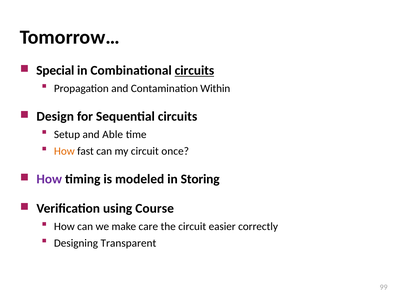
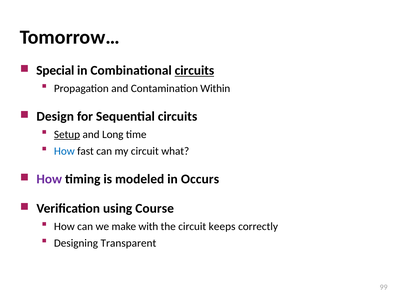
Setup underline: none -> present
Able: Able -> Long
How at (64, 151) colour: orange -> blue
once: once -> what
Storing: Storing -> Occurs
care: care -> with
easier: easier -> keeps
